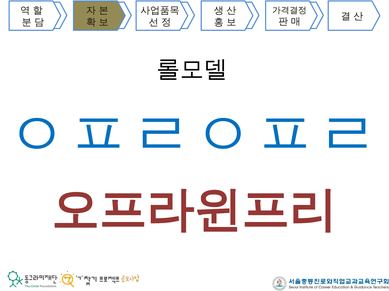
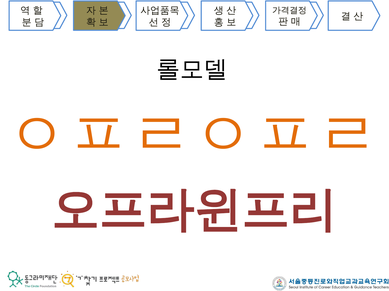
ㅇㅍㄹㅇㅍㄹ colour: blue -> orange
